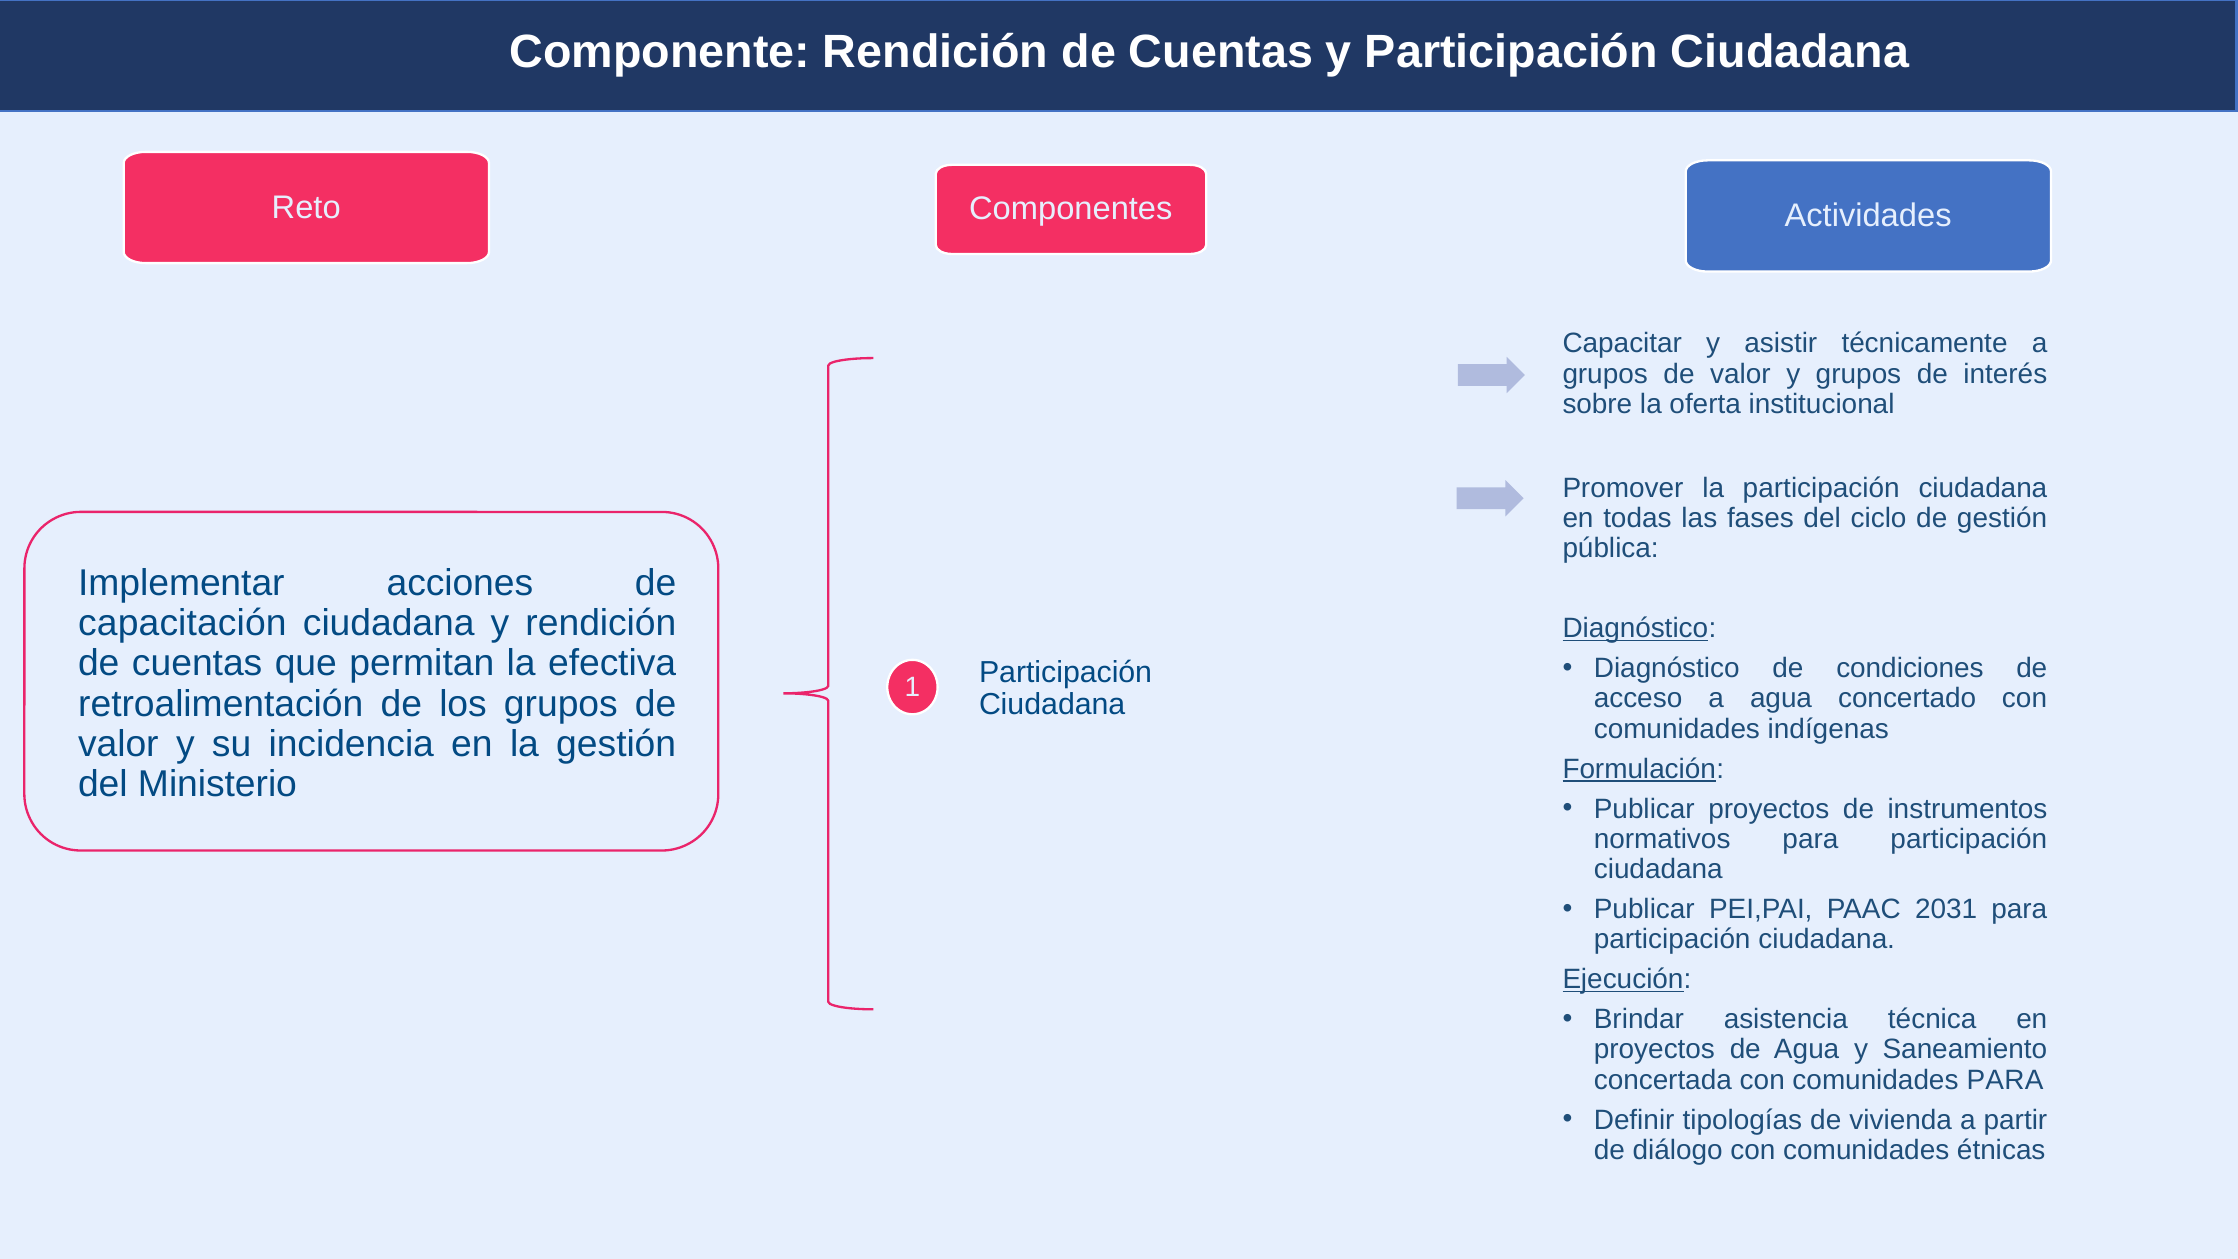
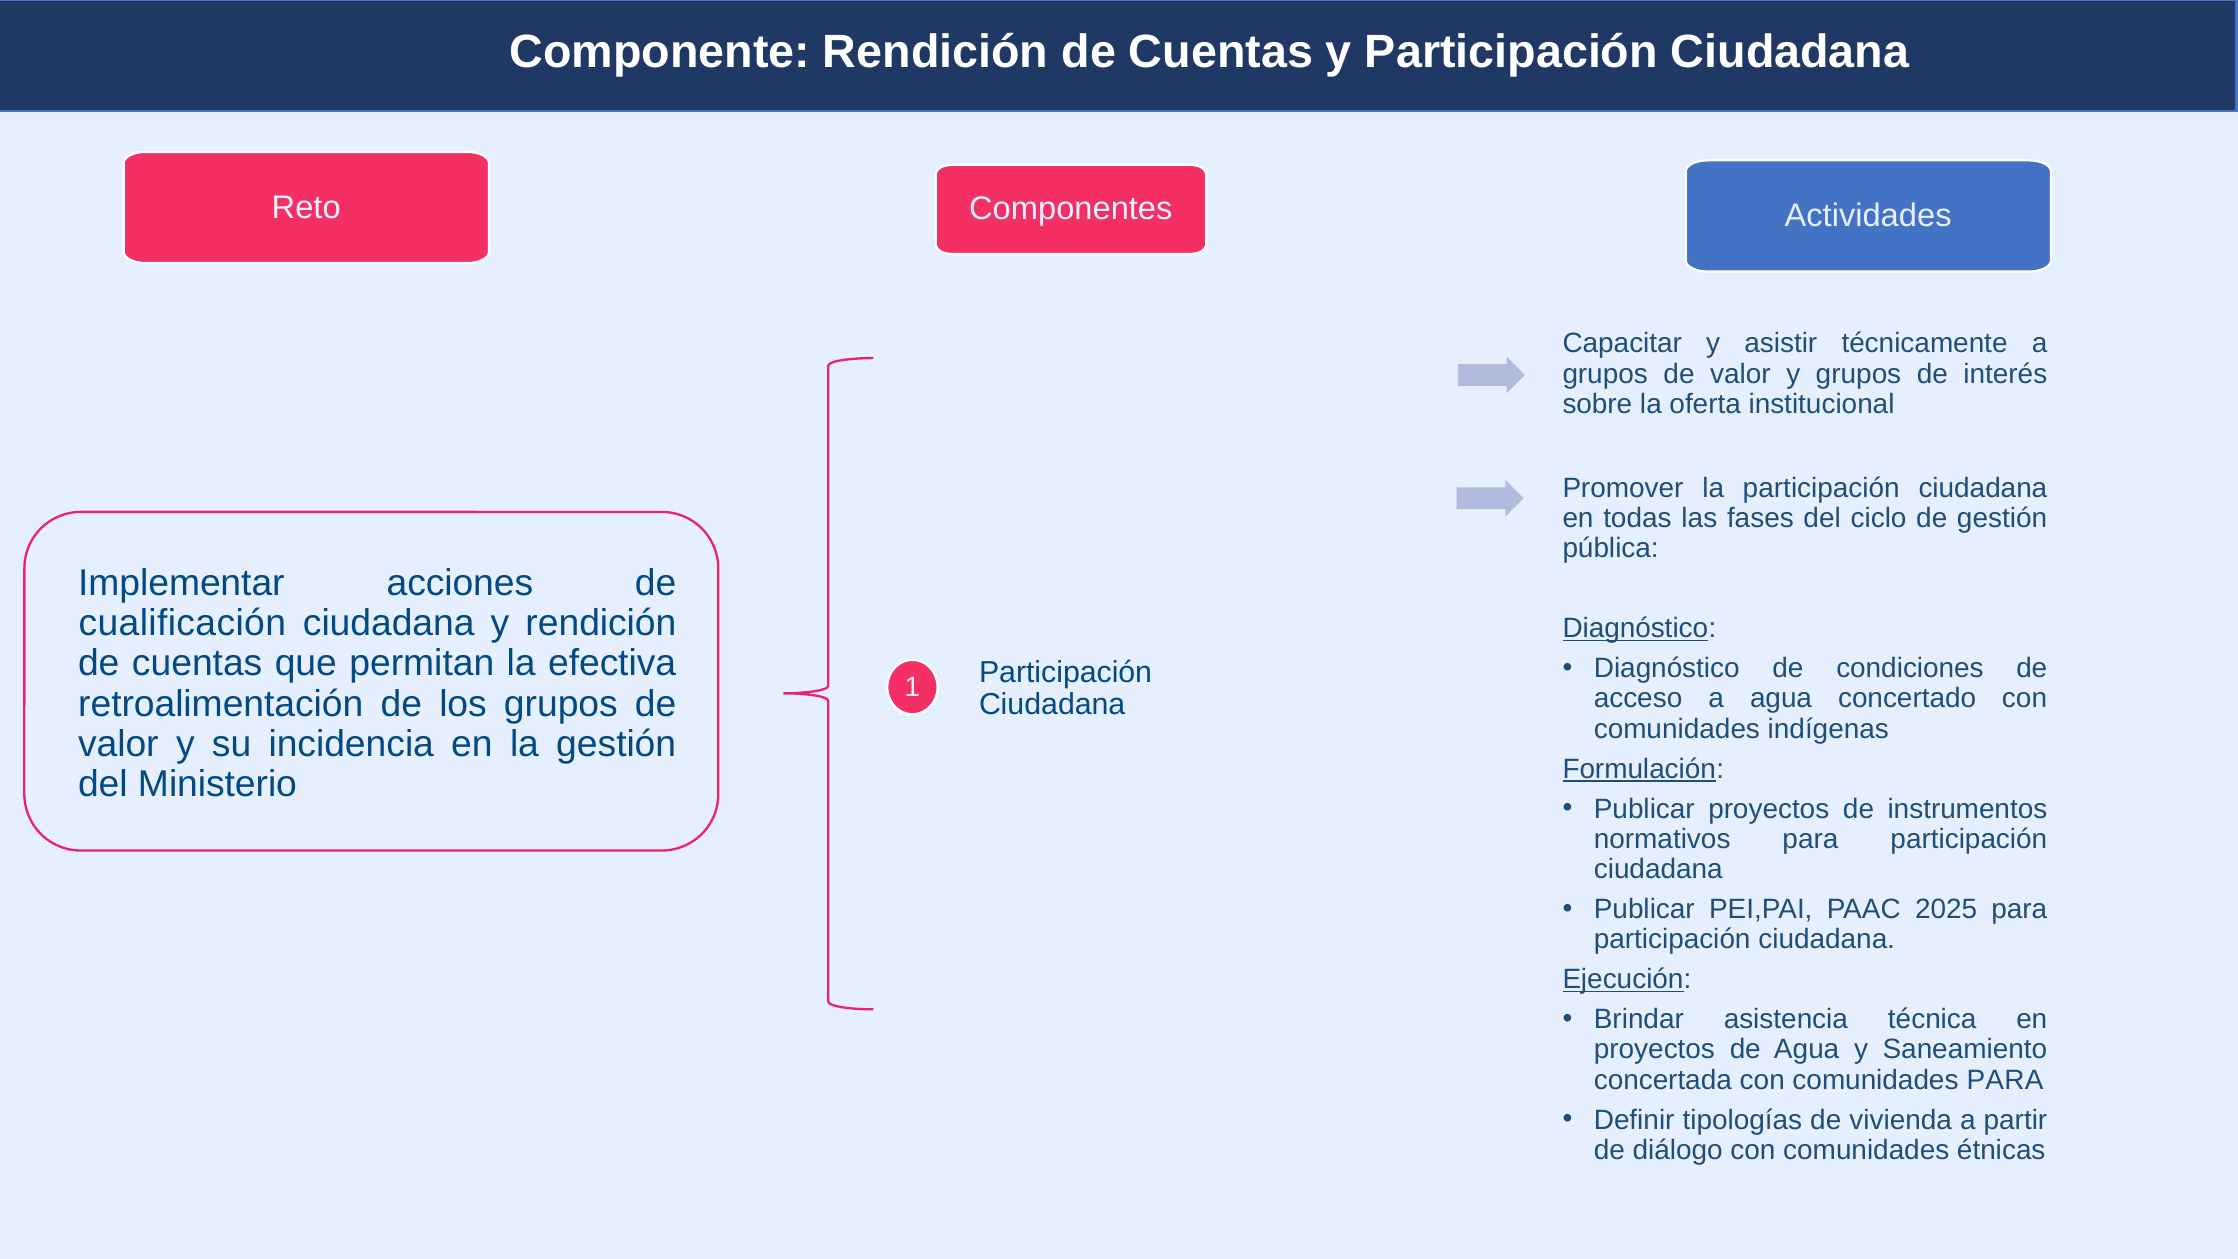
capacitación: capacitación -> cualificación
2031: 2031 -> 2025
